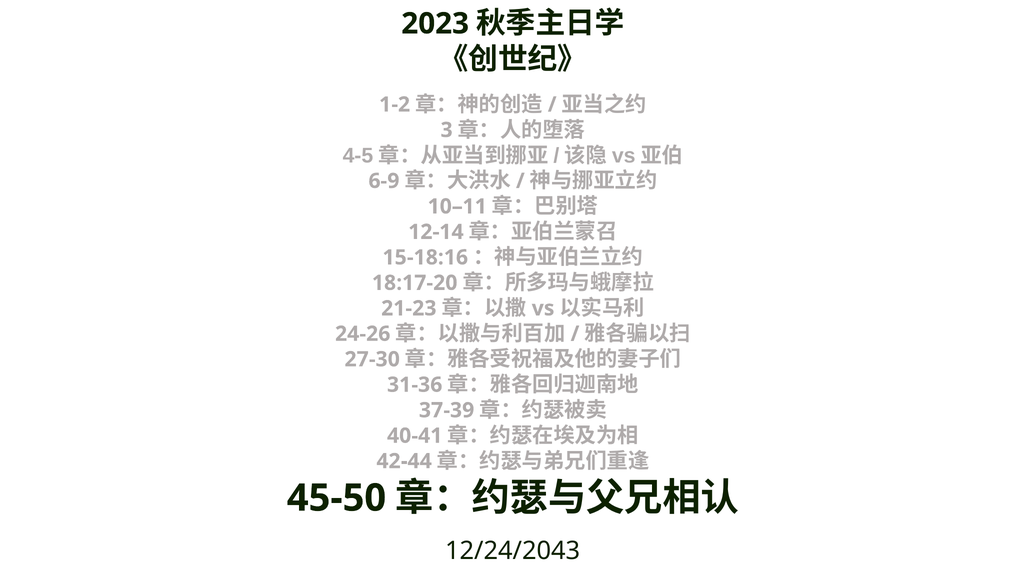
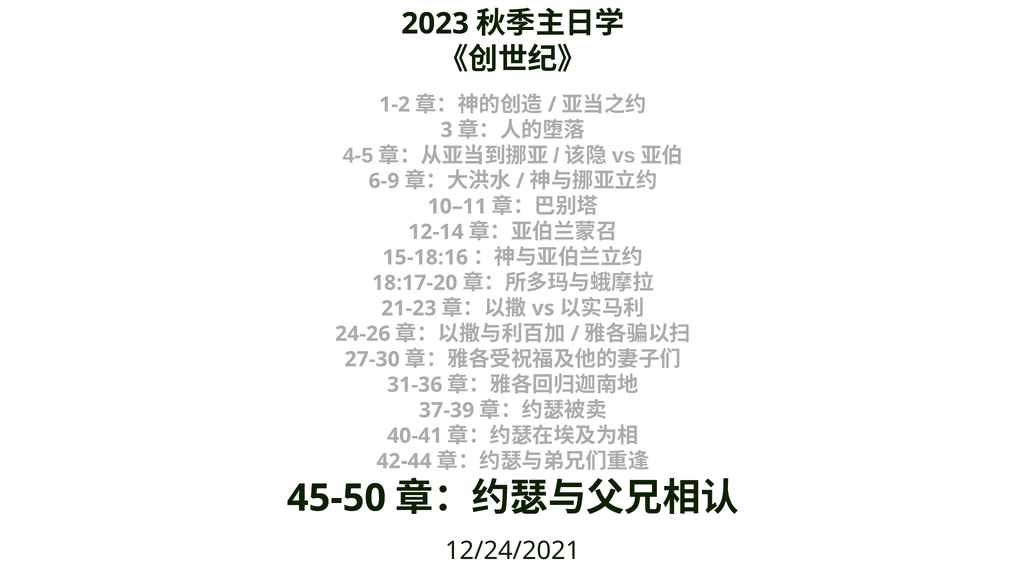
12/24/2043: 12/24/2043 -> 12/24/2021
